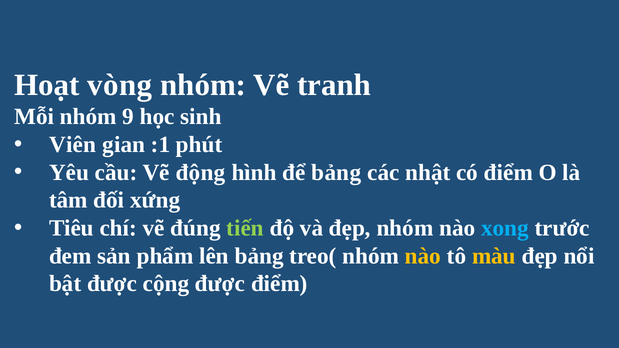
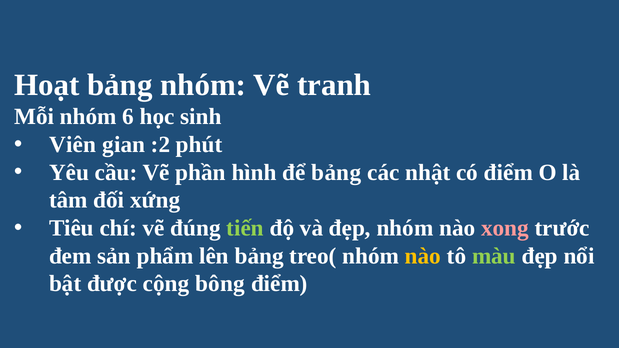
Hoạt vòng: vòng -> bảng
9: 9 -> 6
:1: :1 -> :2
động: động -> phần
xong colour: light blue -> pink
màu colour: yellow -> light green
cộng được: được -> bông
